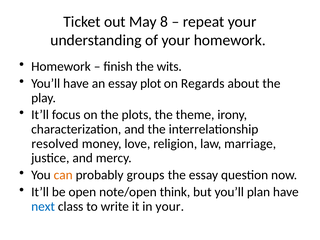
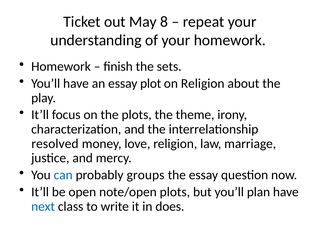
wits: wits -> sets
on Regards: Regards -> Religion
can colour: orange -> blue
note/open think: think -> plots
in your: your -> does
